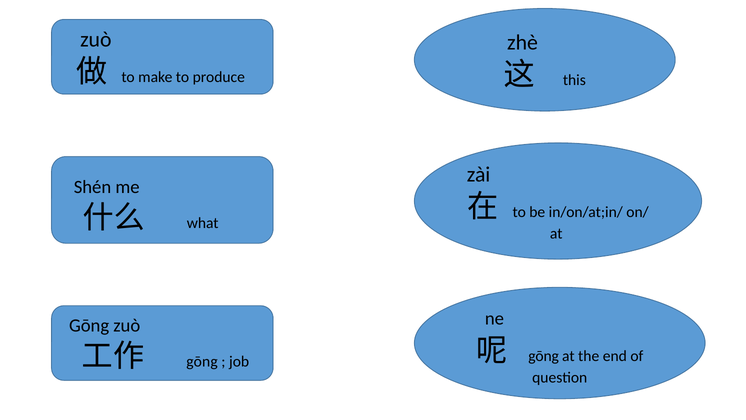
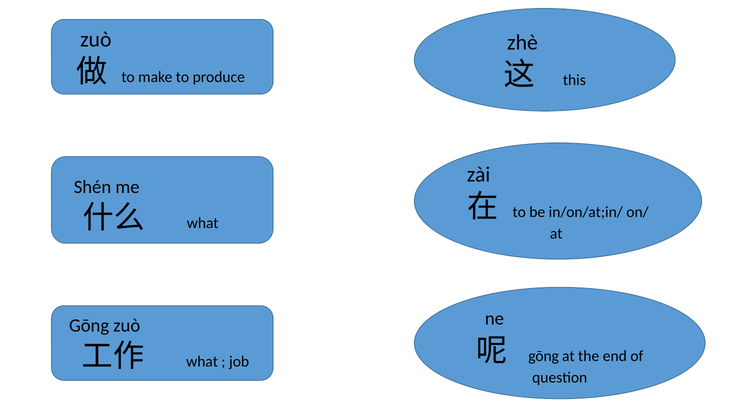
gōng at (202, 361): gōng -> what
